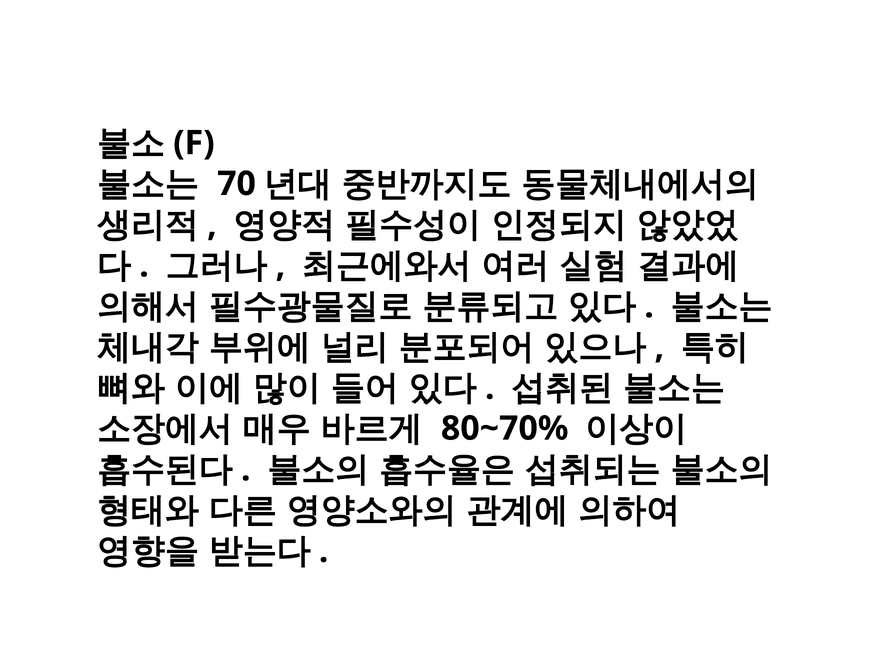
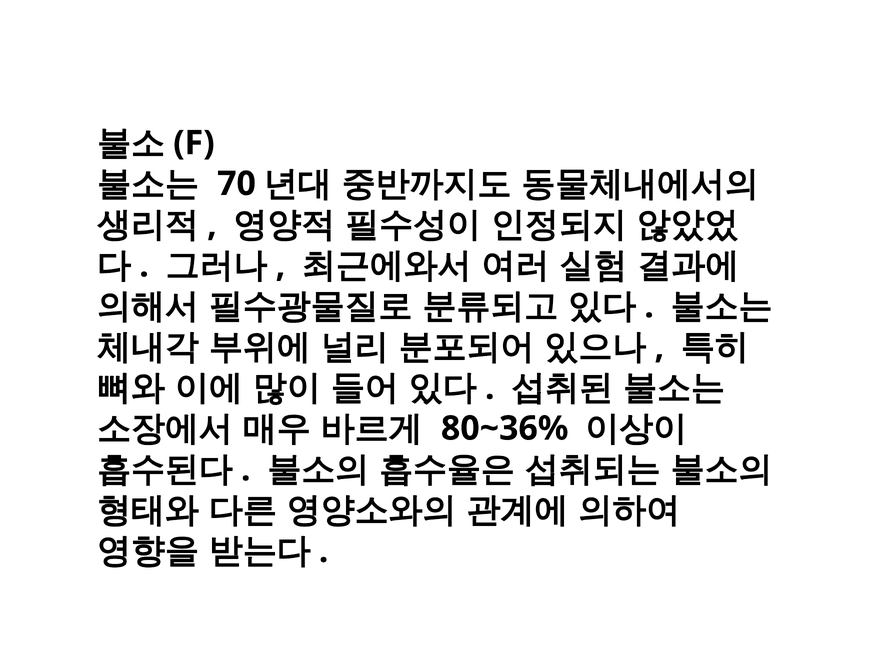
80~70%: 80~70% -> 80~36%
